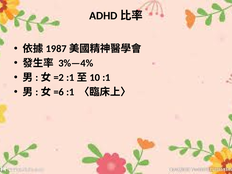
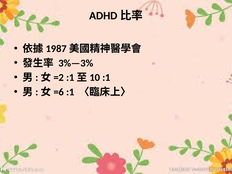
3%—4%: 3%—4% -> 3%—3%
